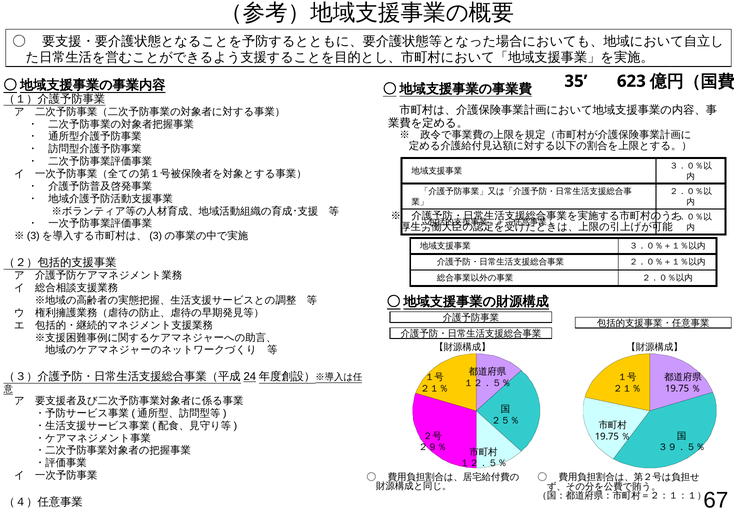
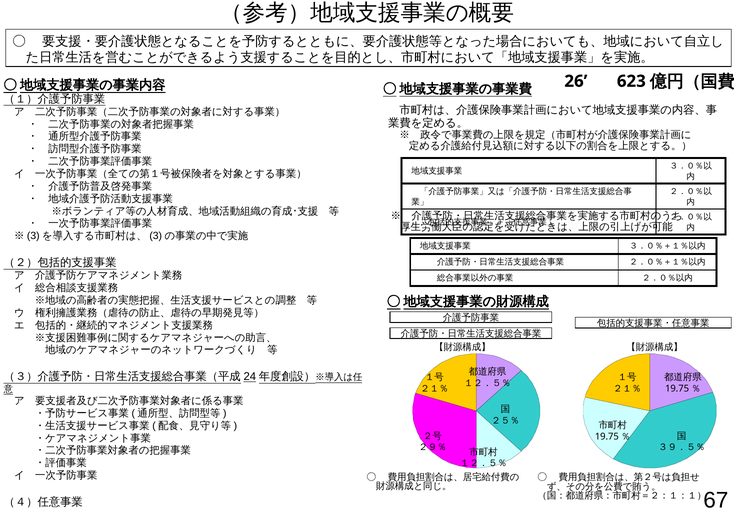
35: 35 -> 26
